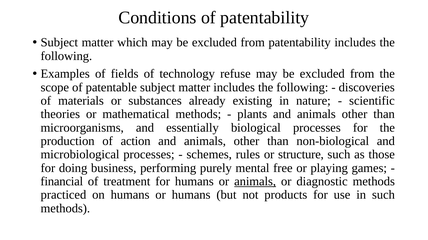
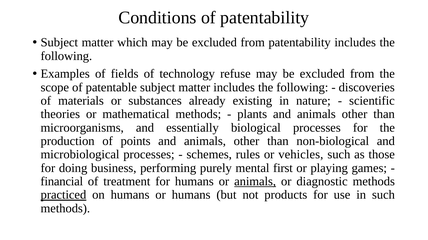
action: action -> points
structure: structure -> vehicles
free: free -> first
practiced underline: none -> present
